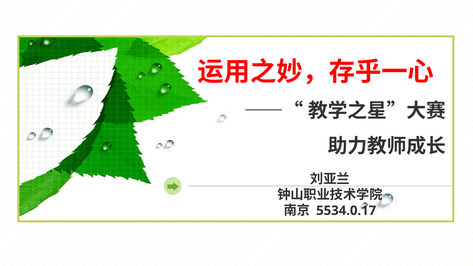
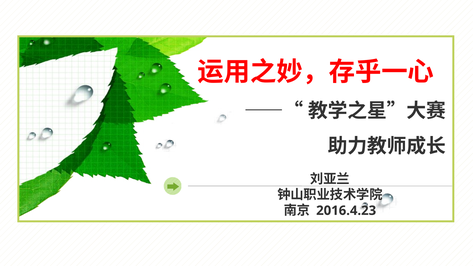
5534.0.17: 5534.0.17 -> 2016.4.23
